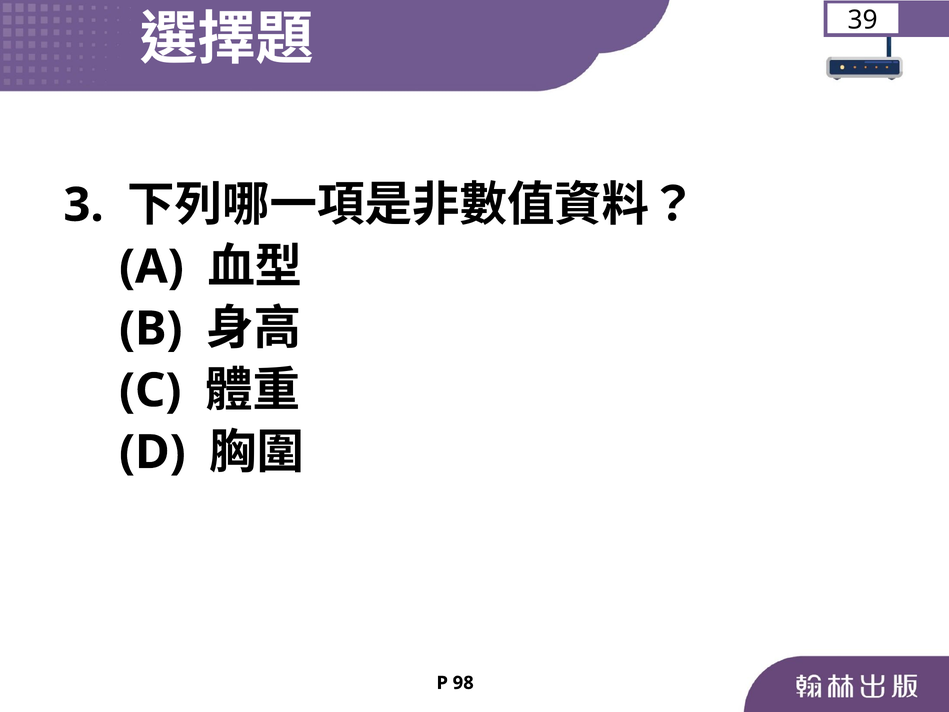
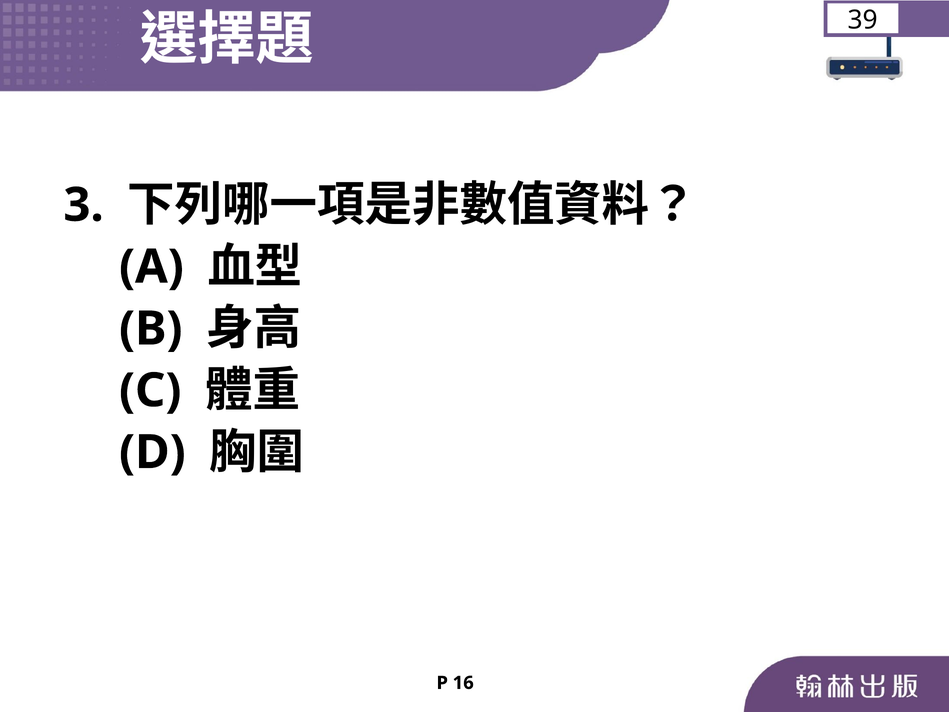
98: 98 -> 16
